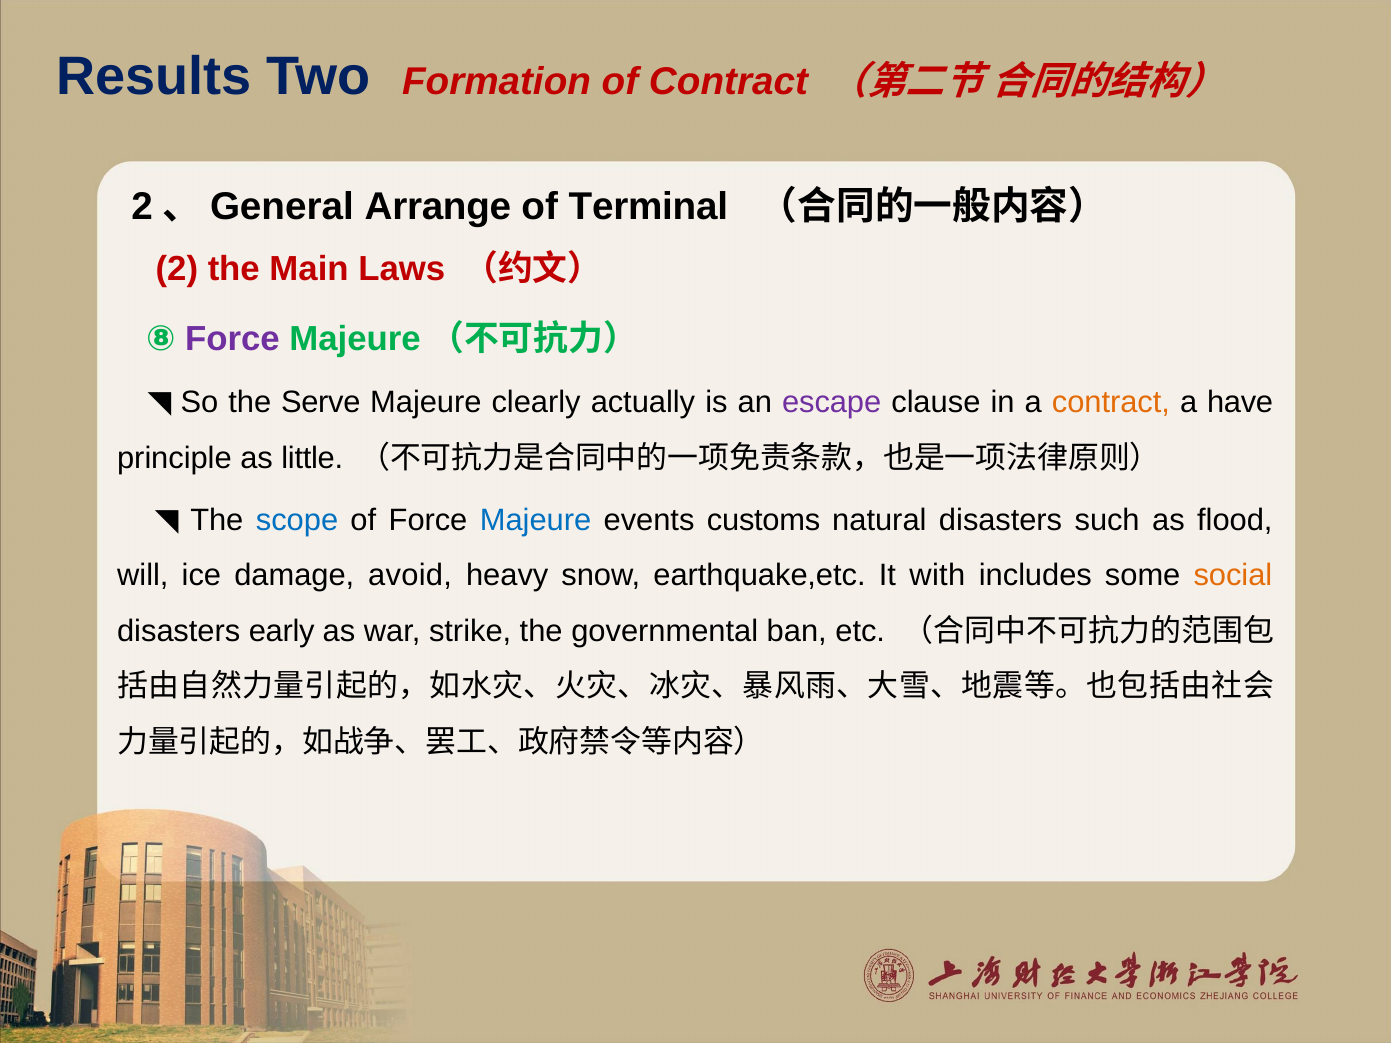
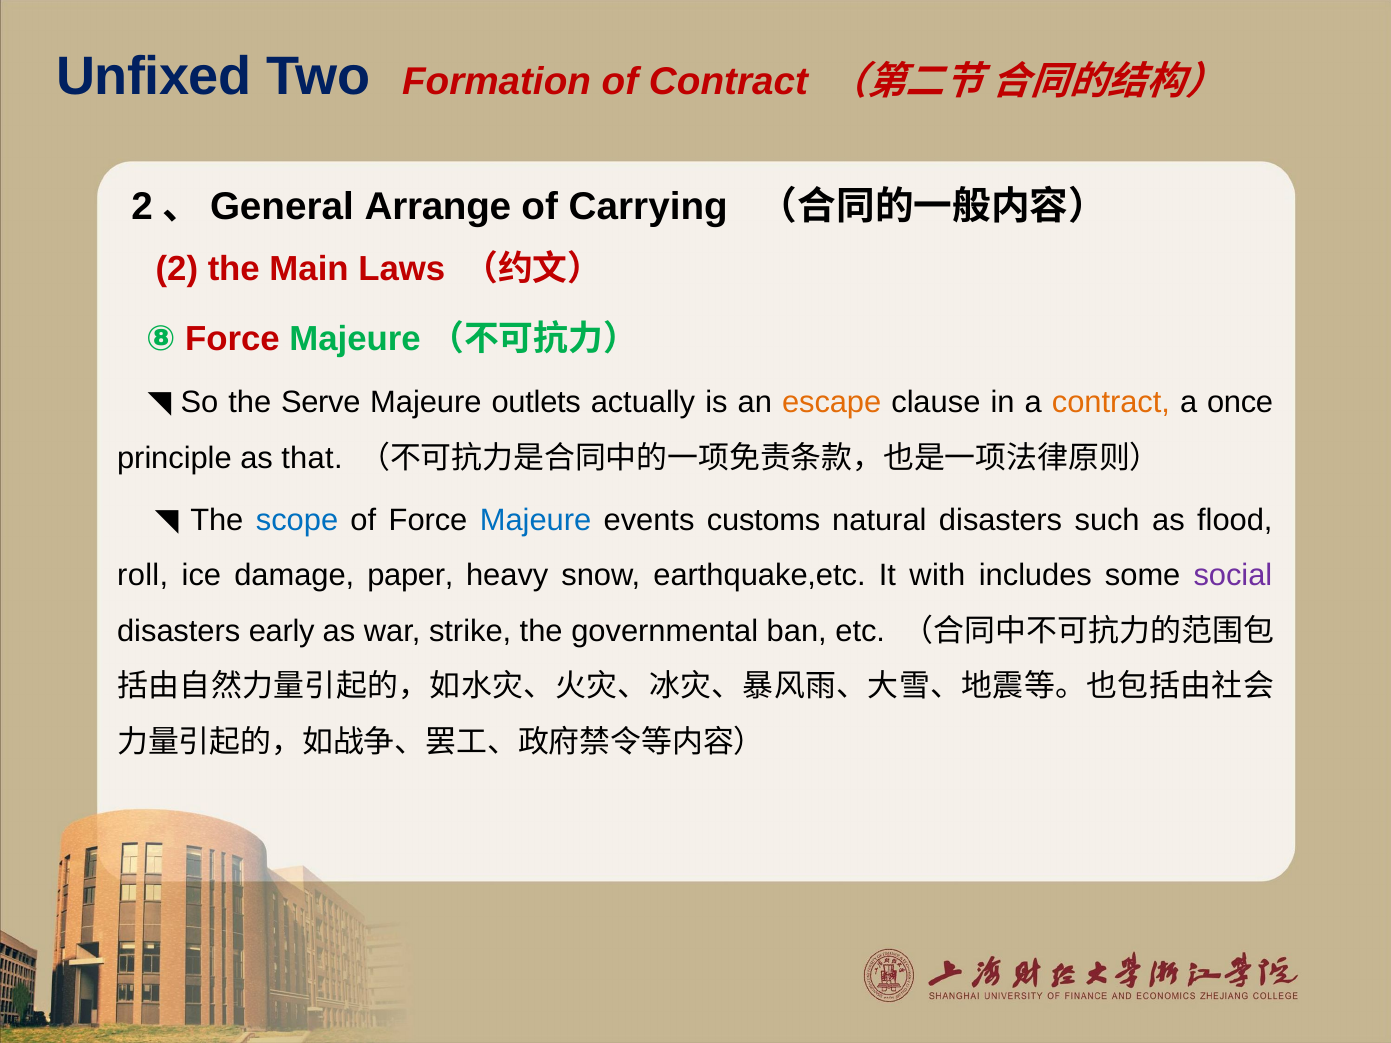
Results: Results -> Unfixed
Terminal: Terminal -> Carrying
Force at (232, 339) colour: purple -> red
clearly: clearly -> outlets
escape colour: purple -> orange
have: have -> once
little: little -> that
will: will -> roll
avoid: avoid -> paper
social colour: orange -> purple
